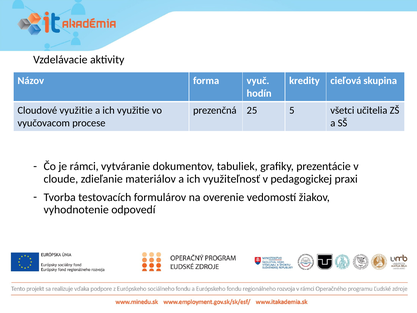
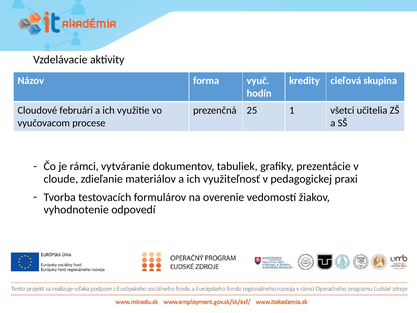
Cloudové využitie: využitie -> februári
5: 5 -> 1
